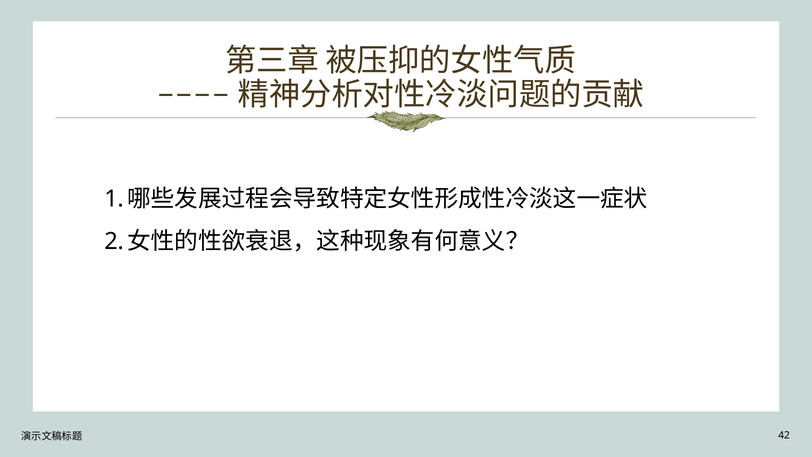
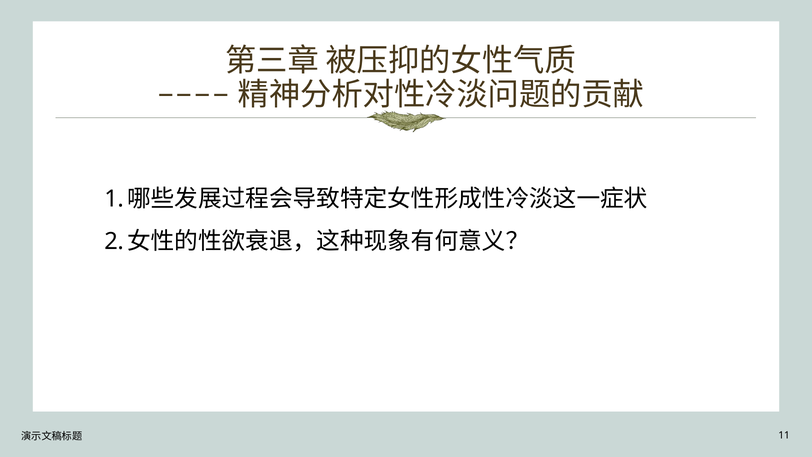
42: 42 -> 11
